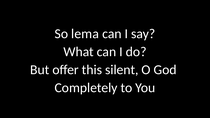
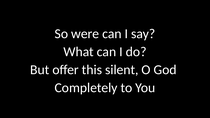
lema: lema -> were
